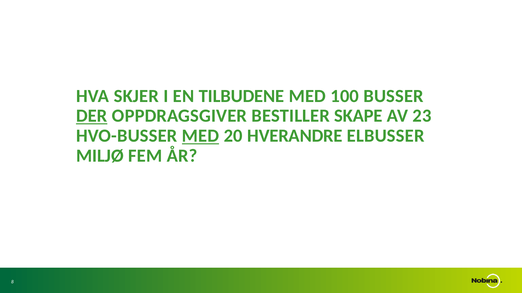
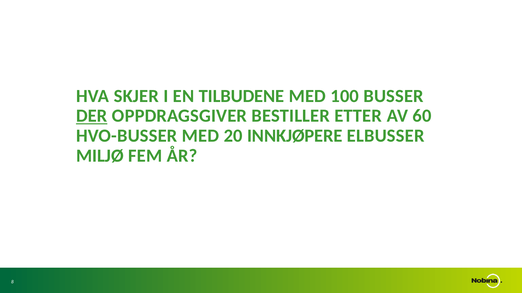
SKAPE: SKAPE -> ETTER
23: 23 -> 60
MED at (200, 136) underline: present -> none
HVERANDRE: HVERANDRE -> INNKJØPERE
